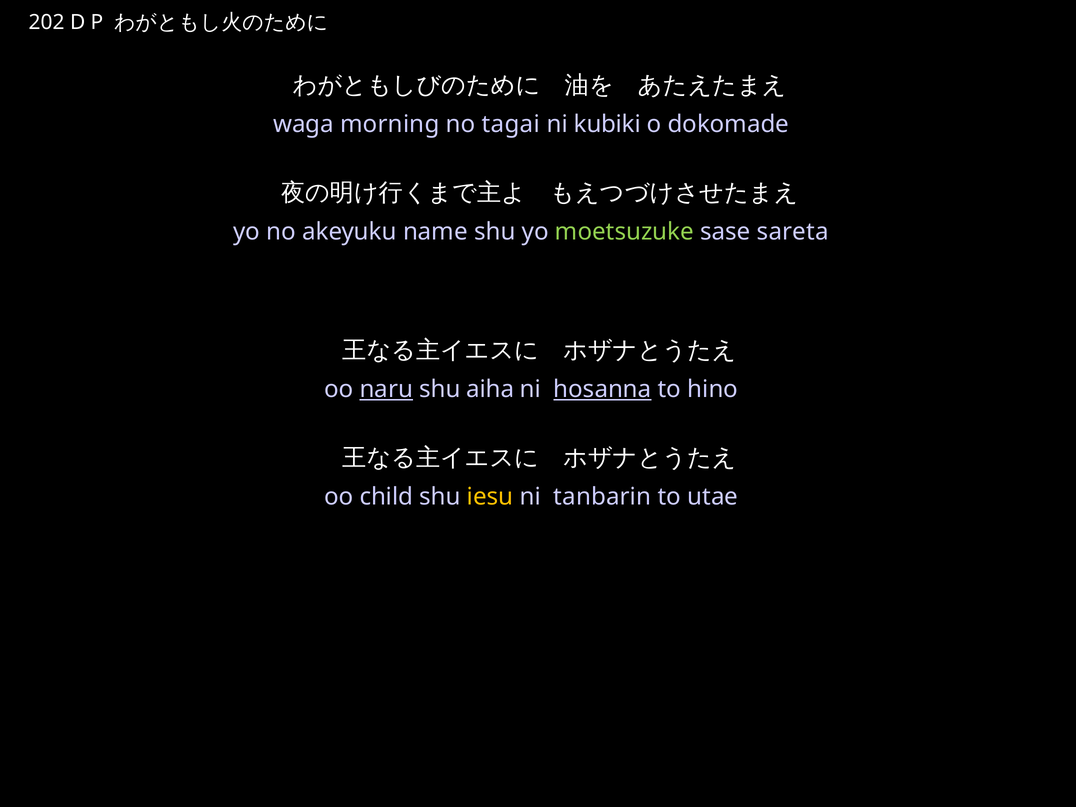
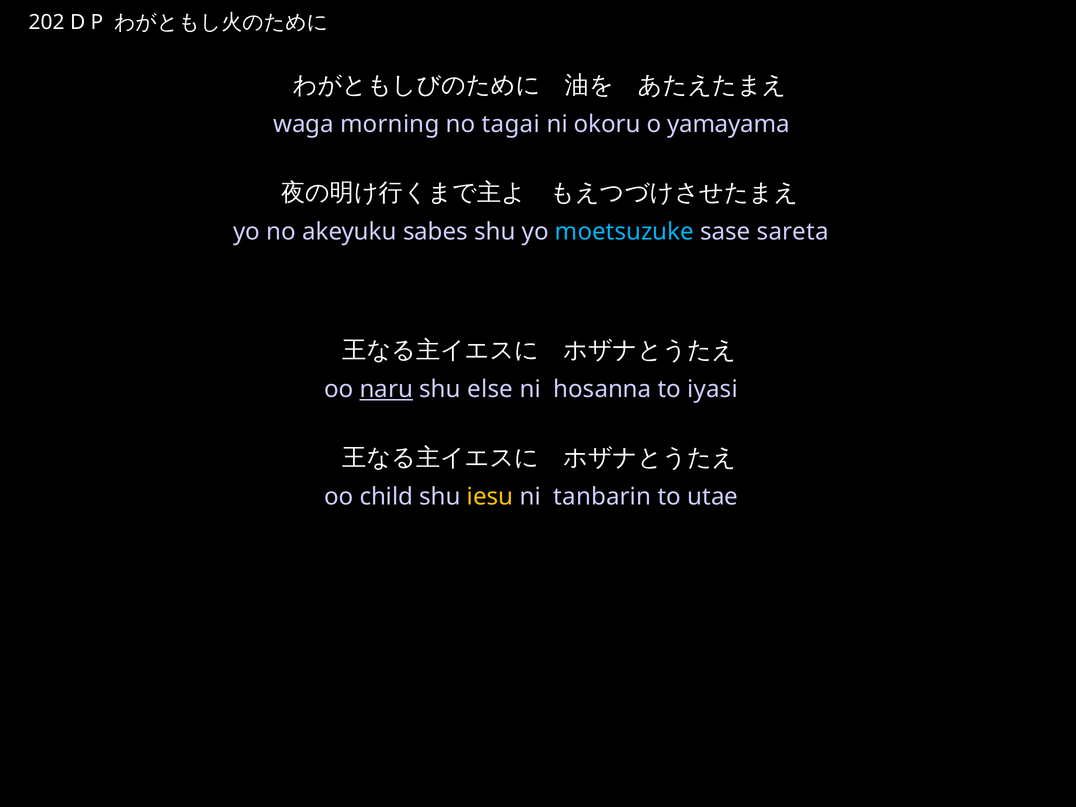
kubiki: kubiki -> okoru
dokomade: dokomade -> yamayama
name: name -> sabes
moetsuzuke colour: light green -> light blue
aiha: aiha -> else
hosanna underline: present -> none
hino: hino -> iyasi
